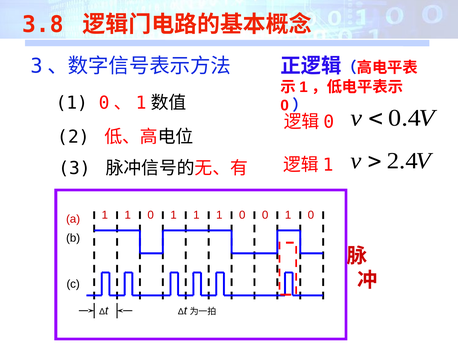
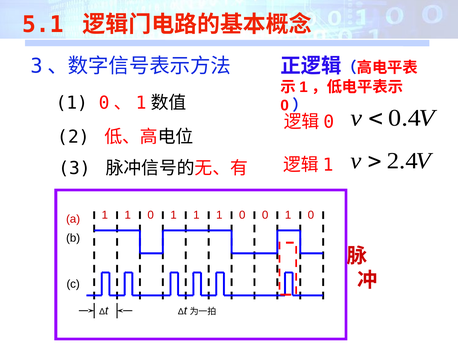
3.8: 3.8 -> 5.1
